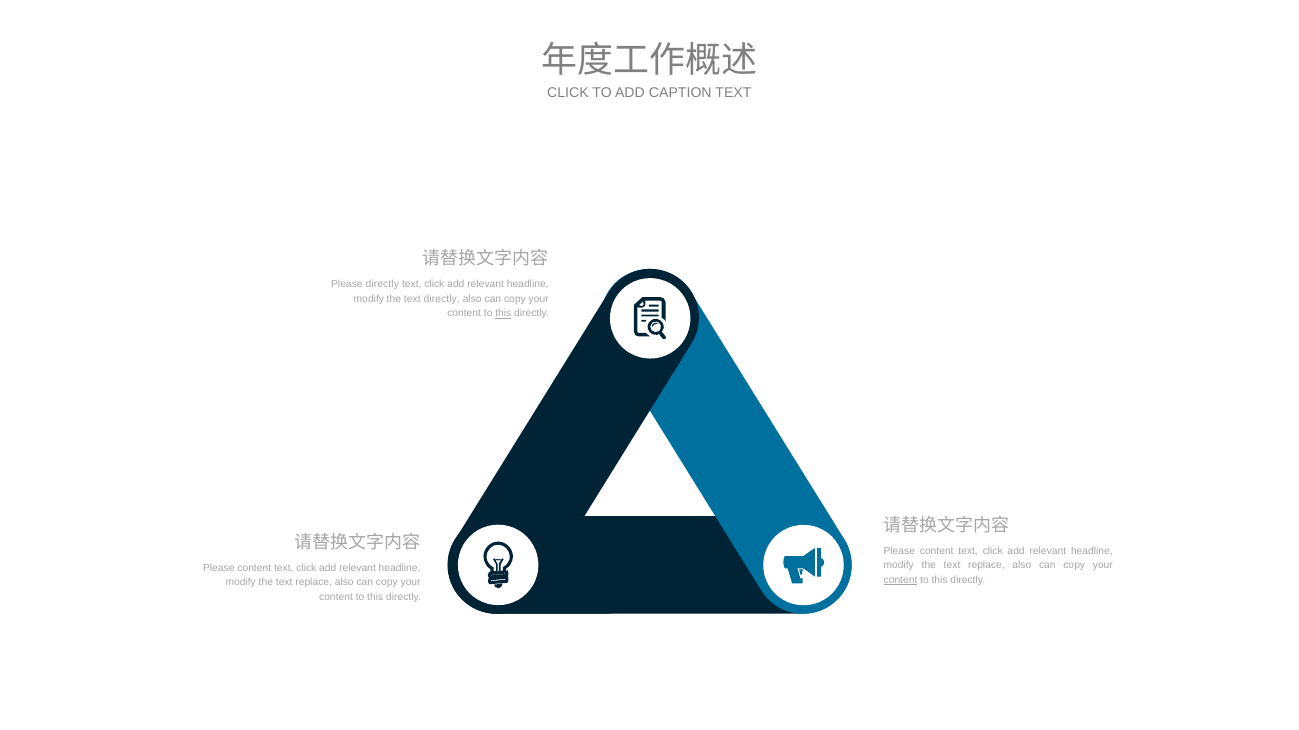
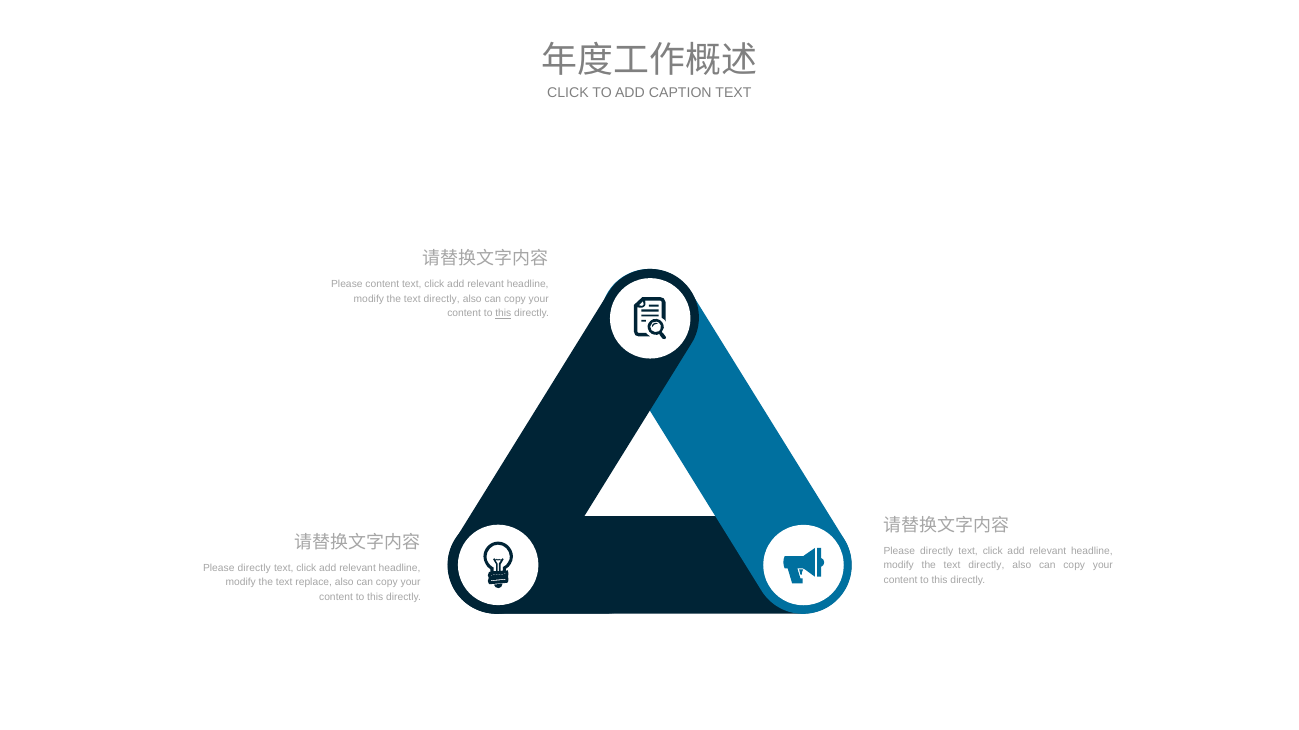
Please directly: directly -> content
content at (937, 551): content -> directly
replace at (986, 566): replace -> directly
content at (254, 568): content -> directly
content at (901, 581) underline: present -> none
